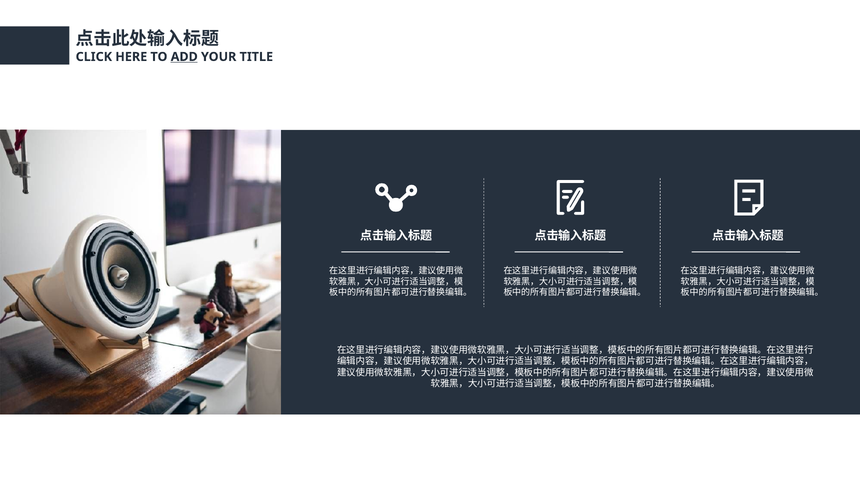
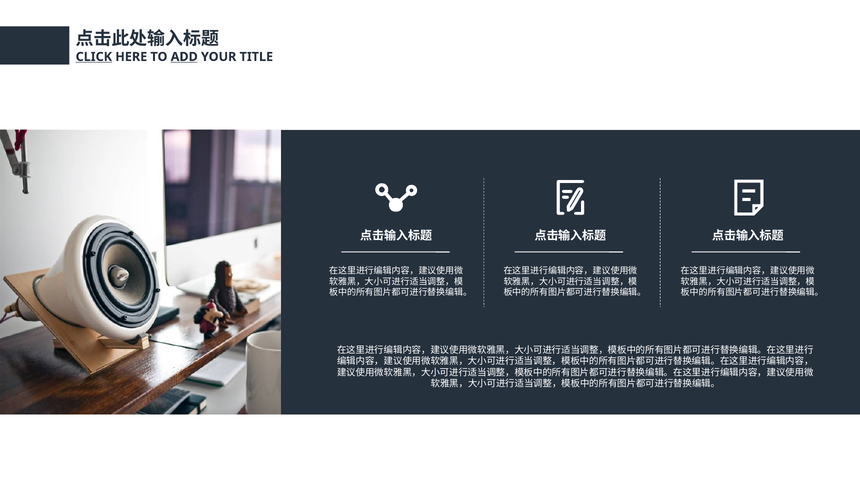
CLICK underline: none -> present
